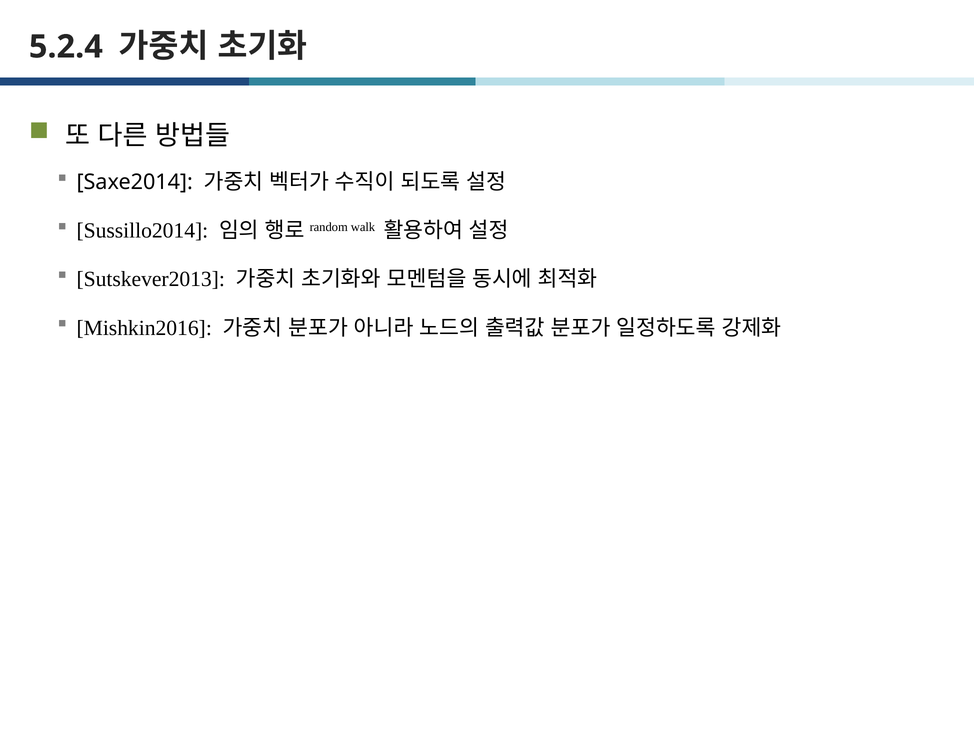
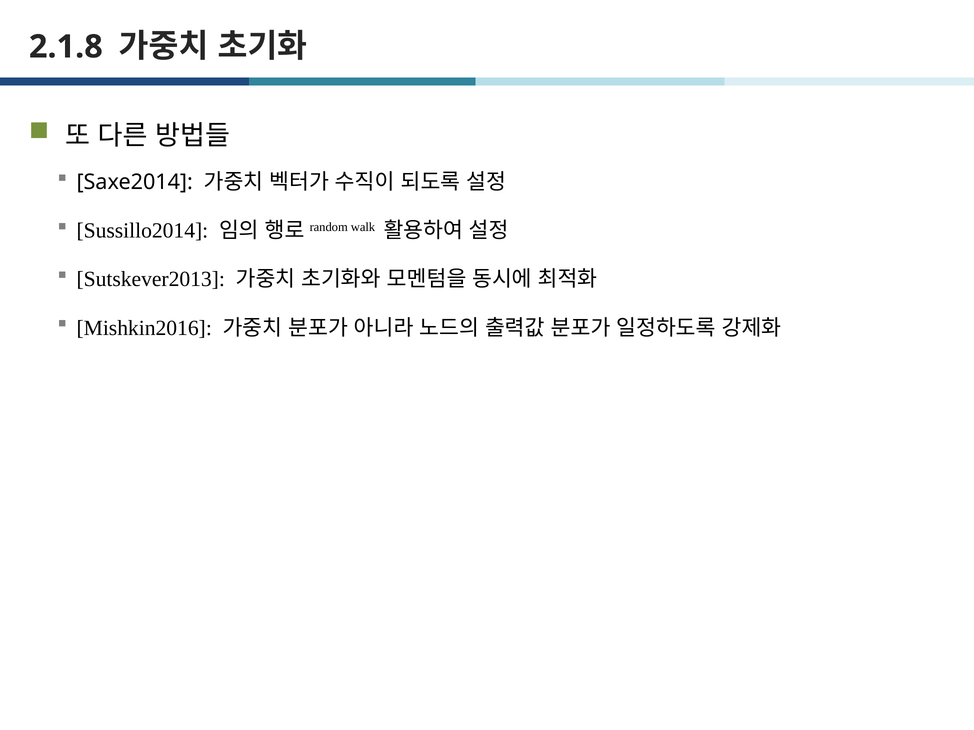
5.2.4: 5.2.4 -> 2.1.8
